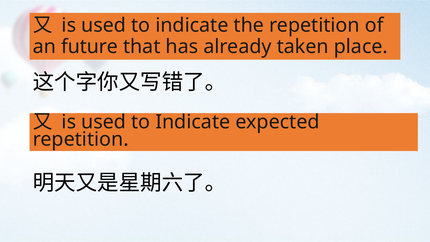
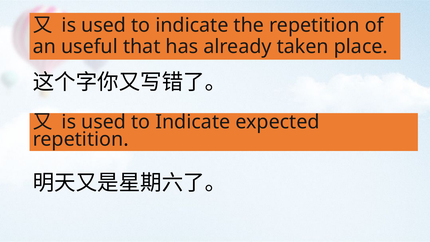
future: future -> useful
